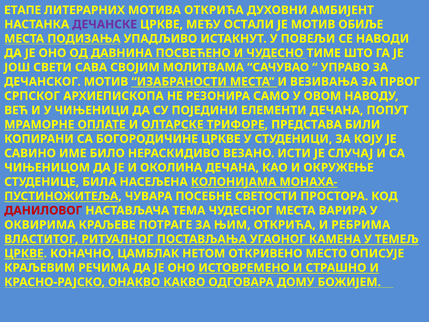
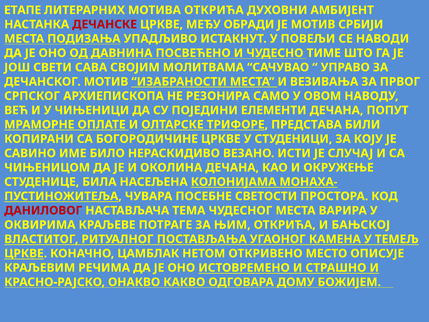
ДЕЧАНСКЕ colour: purple -> red
ОСТАЛИ: ОСТАЛИ -> ОБРАДИ
ОБИЉЕ: ОБИЉЕ -> СРБИЈИ
РЕБРИМА: РЕБРИМА -> БАЊСКОЈ
